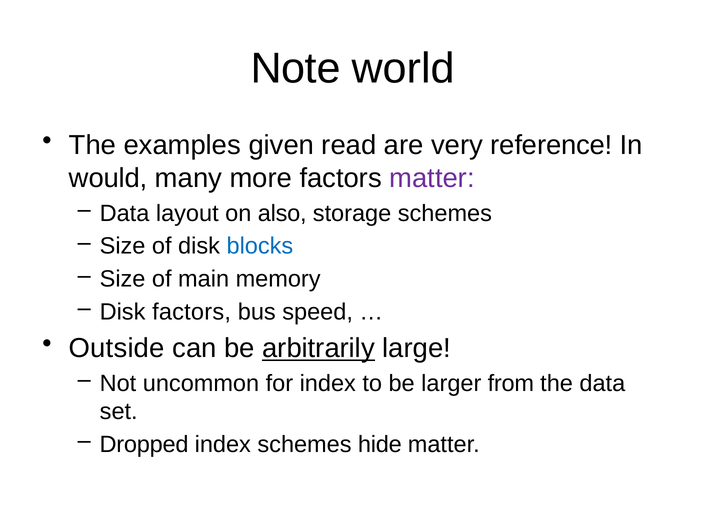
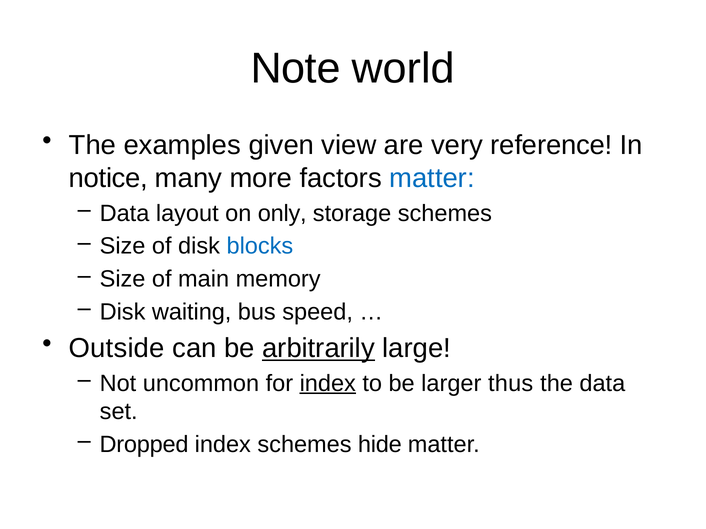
read: read -> view
would: would -> notice
matter at (432, 178) colour: purple -> blue
also: also -> only
Disk factors: factors -> waiting
index at (328, 384) underline: none -> present
from: from -> thus
